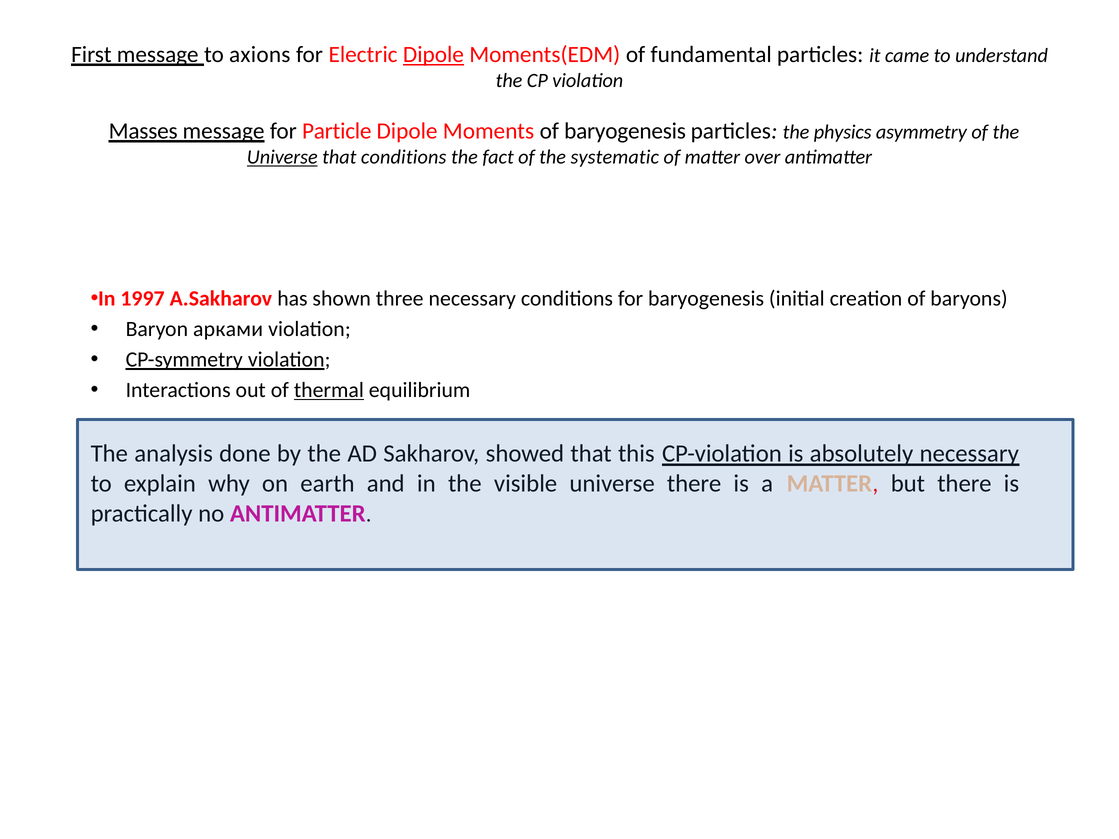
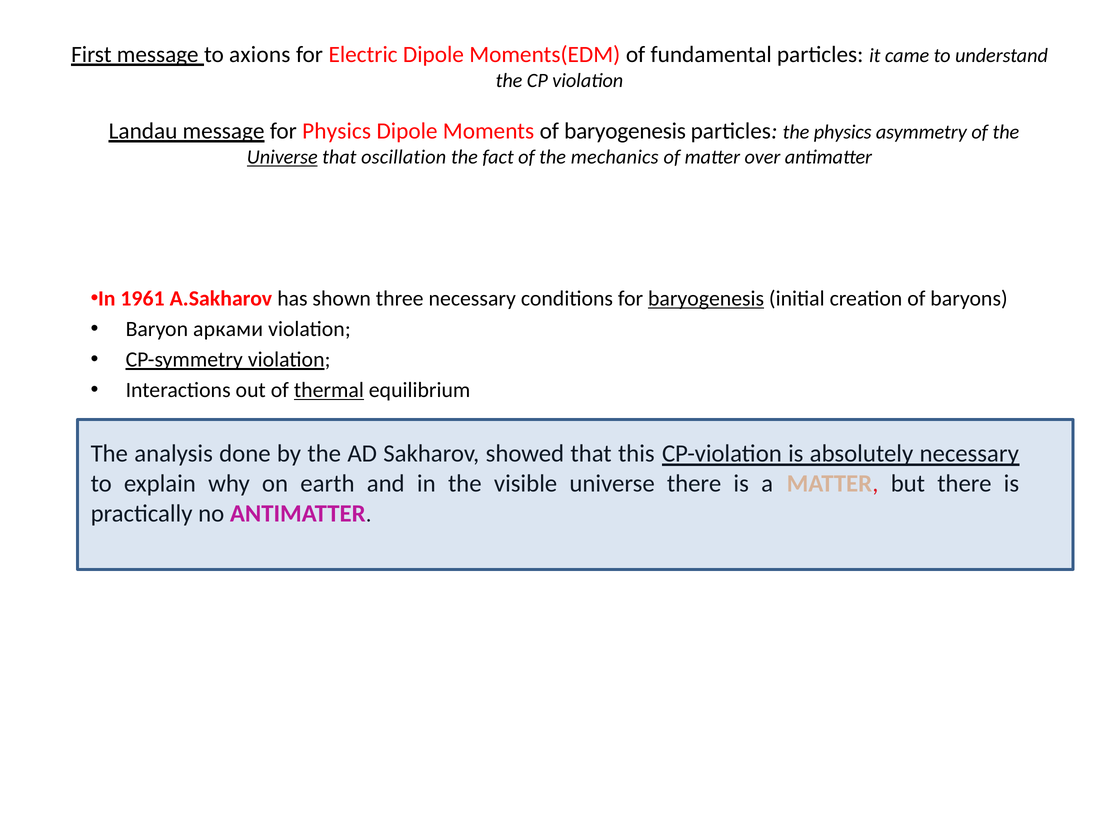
Dipole at (433, 55) underline: present -> none
Masses: Masses -> Landau
for Particle: Particle -> Physics
that conditions: conditions -> oscillation
systematic: systematic -> mechanics
1997: 1997 -> 1961
baryogenesis at (706, 299) underline: none -> present
